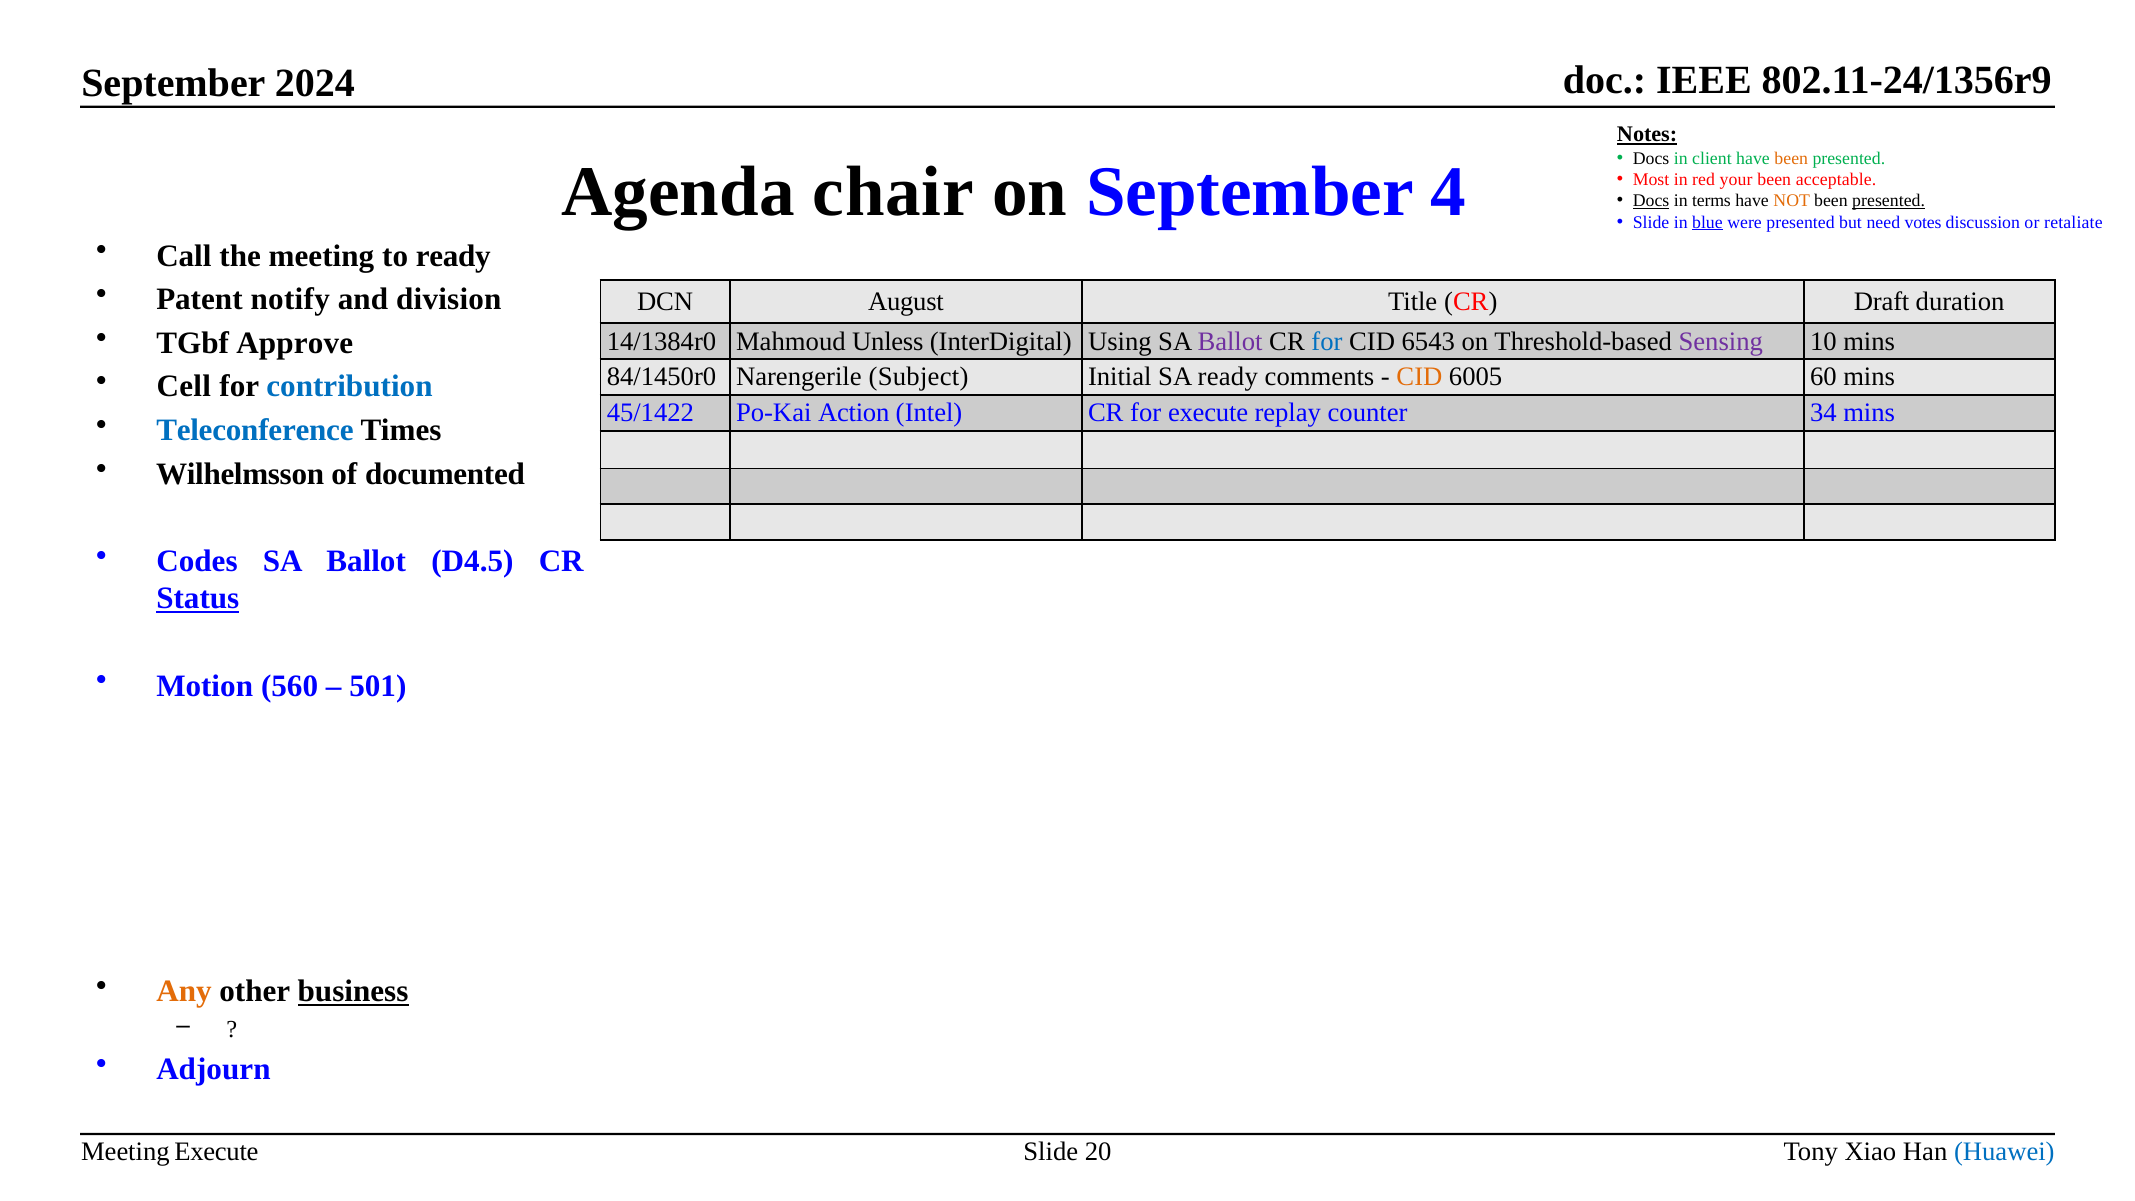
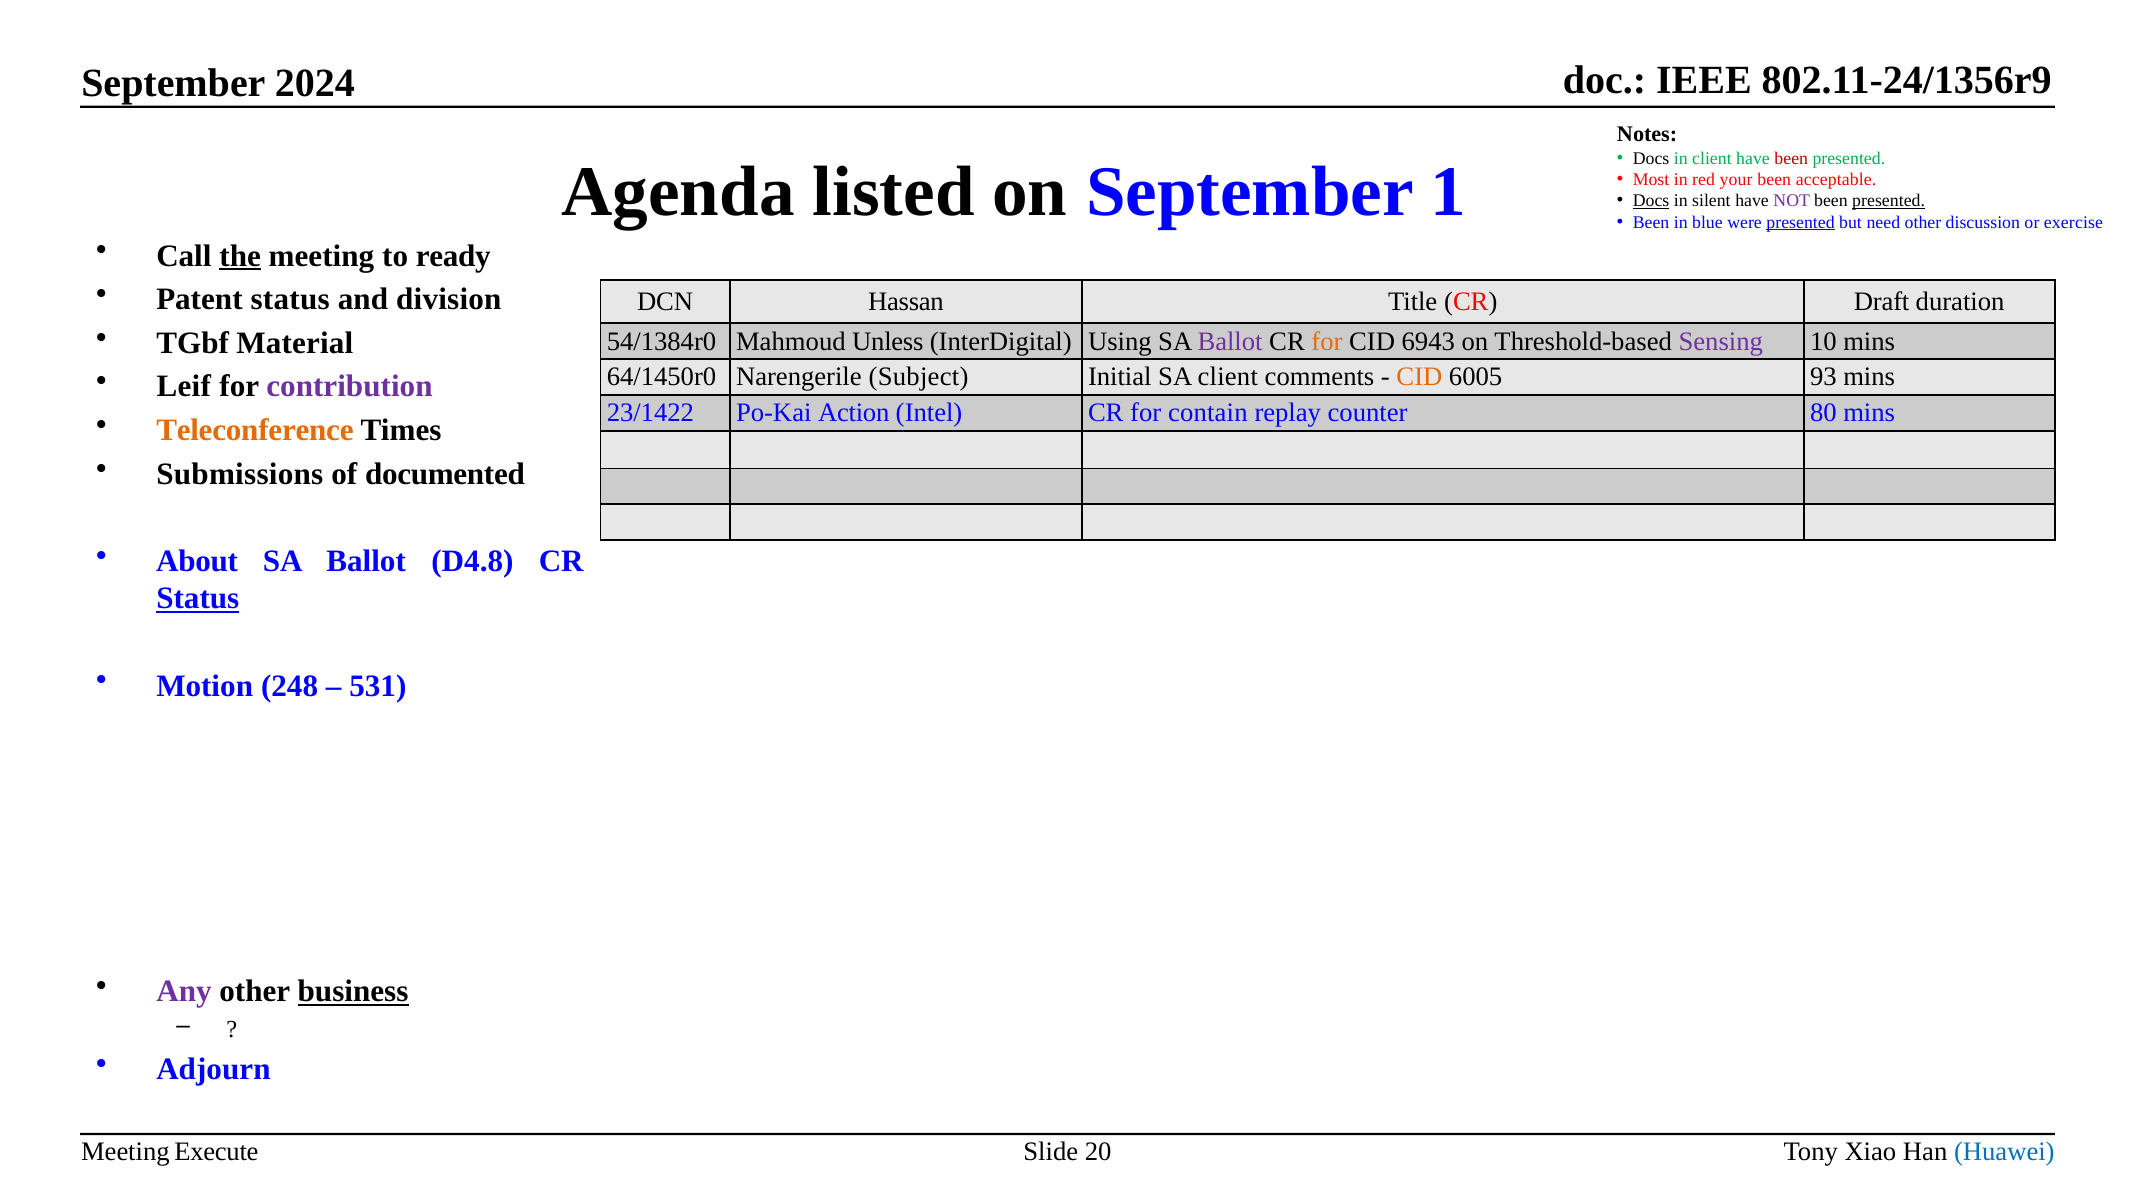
Notes underline: present -> none
been at (1791, 158) colour: orange -> red
chair: chair -> listed
4: 4 -> 1
terms: terms -> silent
NOT colour: orange -> purple
Slide at (1651, 222): Slide -> Been
blue underline: present -> none
presented at (1801, 222) underline: none -> present
need votes: votes -> other
retaliate: retaliate -> exercise
the underline: none -> present
Patent notify: notify -> status
August: August -> Hassan
Approve: Approve -> Material
14/1384r0: 14/1384r0 -> 54/1384r0
for at (1327, 341) colour: blue -> orange
6543: 6543 -> 6943
84/1450r0: 84/1450r0 -> 64/1450r0
SA ready: ready -> client
60: 60 -> 93
Cell: Cell -> Leif
contribution colour: blue -> purple
45/1422: 45/1422 -> 23/1422
for execute: execute -> contain
34: 34 -> 80
Teleconference colour: blue -> orange
Wilhelmsson: Wilhelmsson -> Submissions
Codes: Codes -> About
D4.5: D4.5 -> D4.8
560: 560 -> 248
501: 501 -> 531
Any colour: orange -> purple
